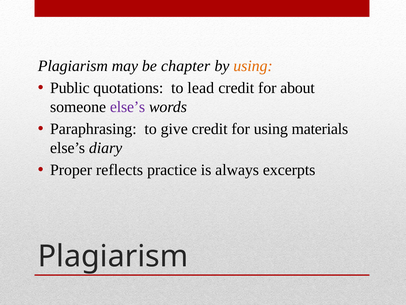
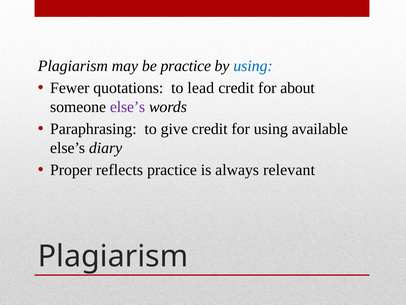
be chapter: chapter -> practice
using at (253, 66) colour: orange -> blue
Public: Public -> Fewer
materials: materials -> available
excerpts: excerpts -> relevant
